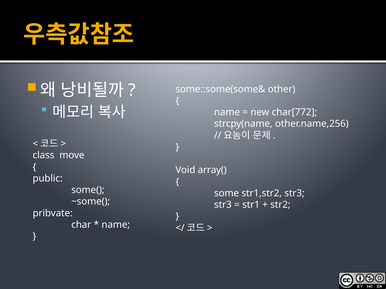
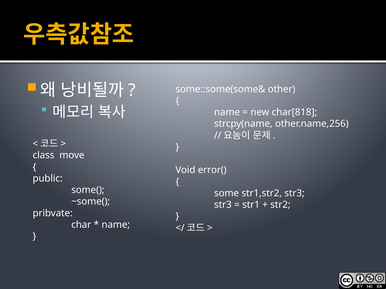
char[772: char[772 -> char[818
array(: array( -> error(
